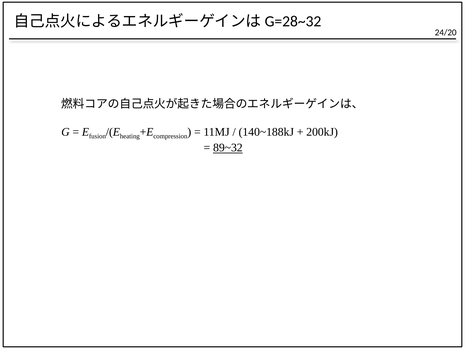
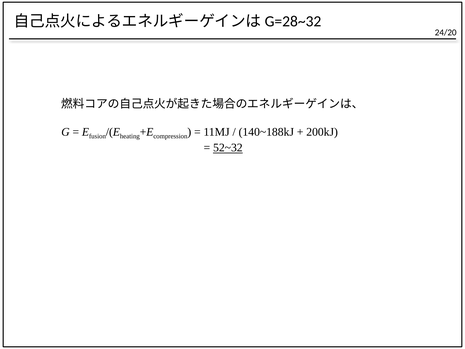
89~32: 89~32 -> 52~32
